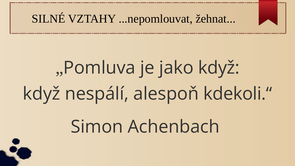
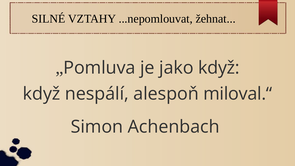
kdekoli.“: kdekoli.“ -> miloval.“
